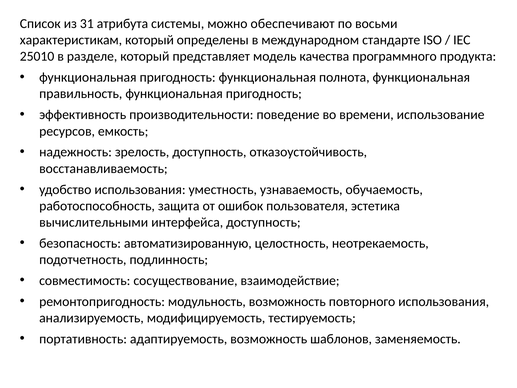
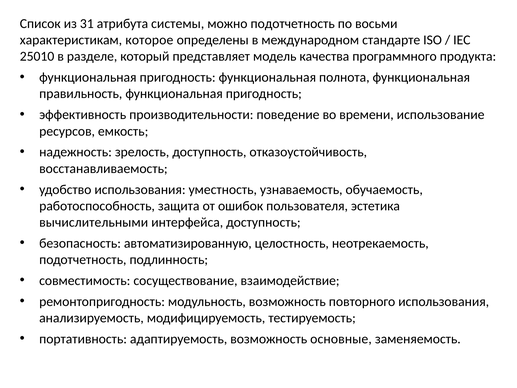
можно обеспечивают: обеспечивают -> подотчетность
характеристикам который: который -> которое
шаблонов: шаблонов -> основные
